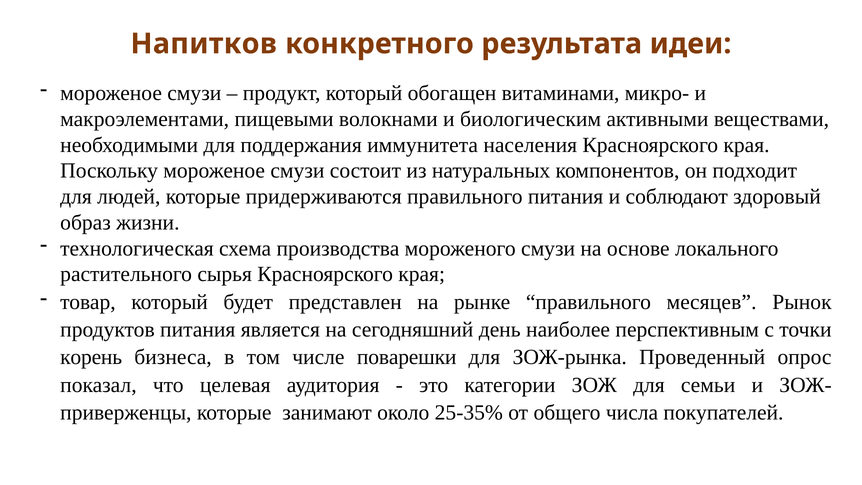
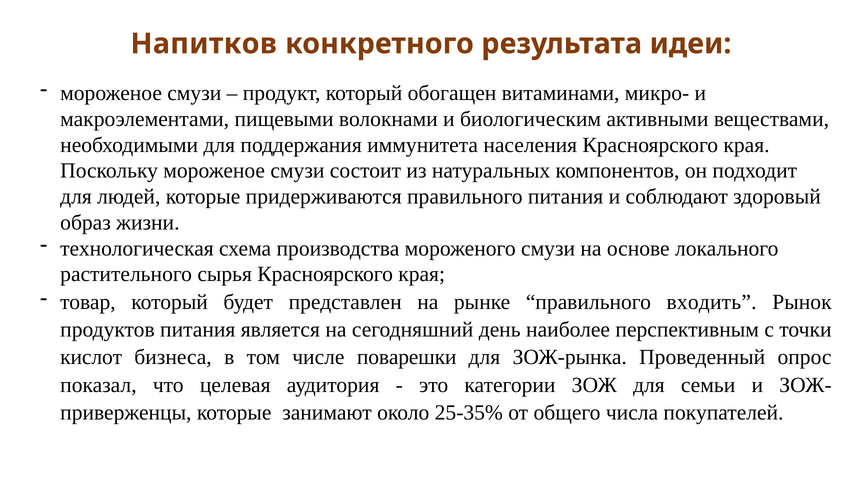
месяцев: месяцев -> входить
корень: корень -> кислот
